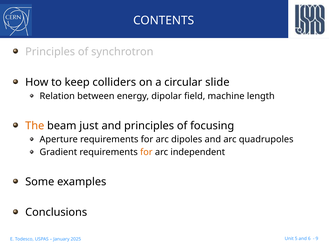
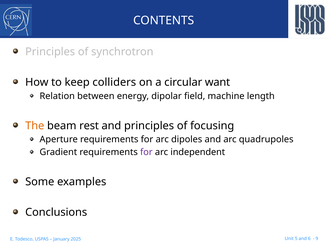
slide: slide -> want
just: just -> rest
for at (146, 153) colour: orange -> purple
